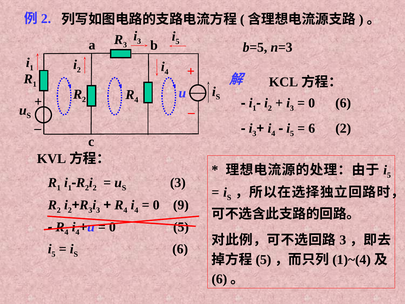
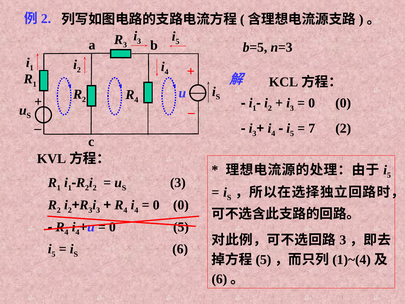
6 at (343, 103): 6 -> 0
6 at (312, 128): 6 -> 7
9 at (181, 205): 9 -> 0
